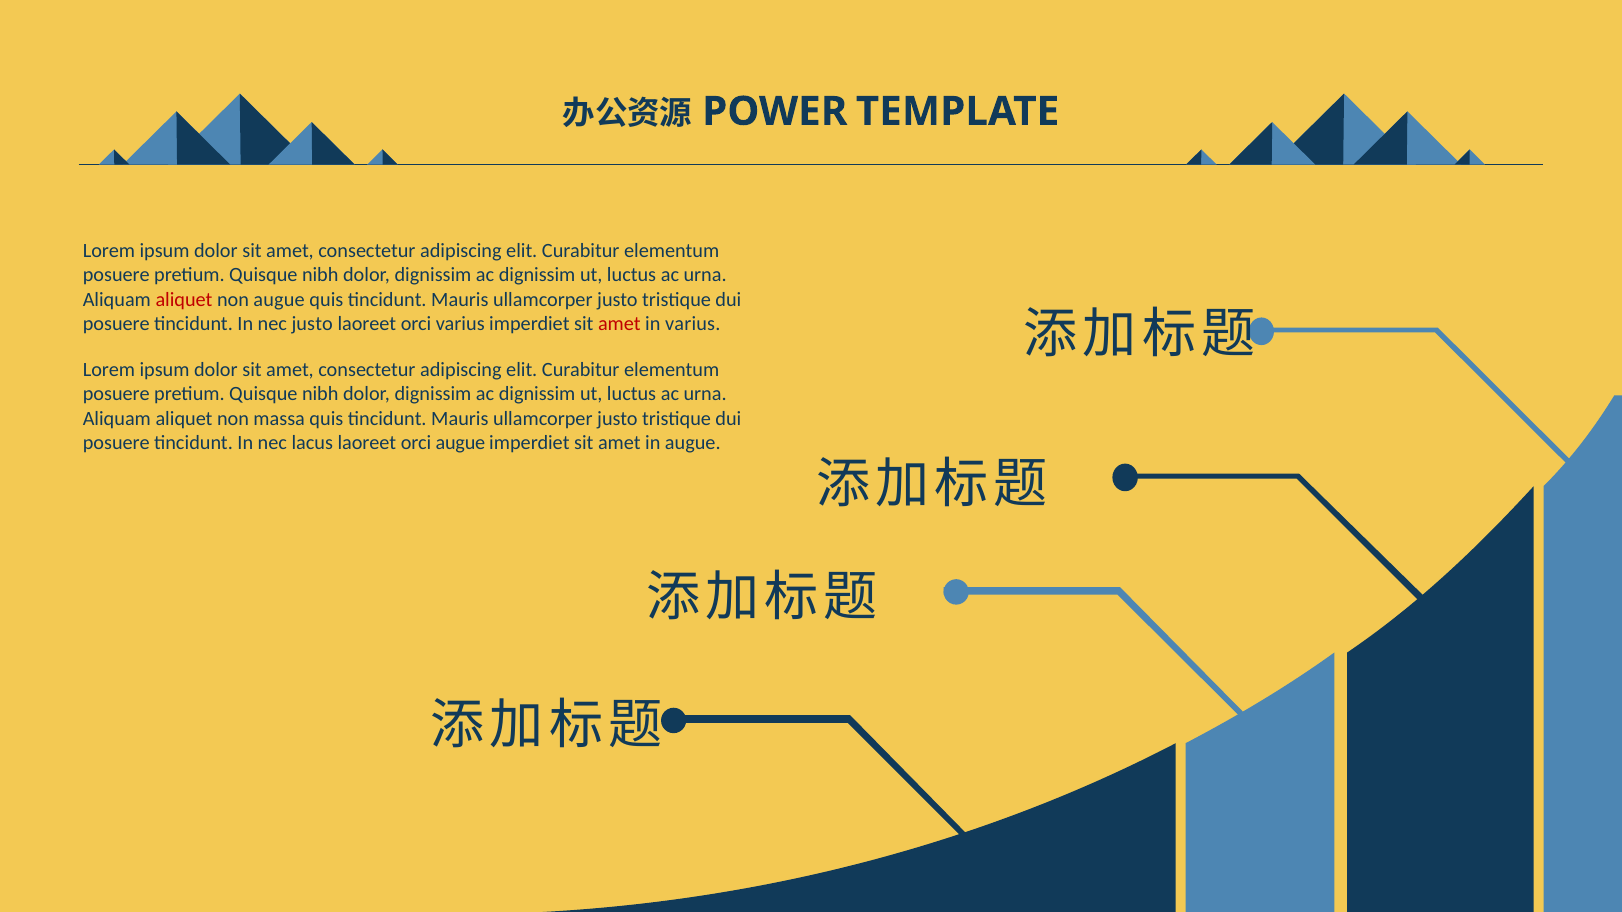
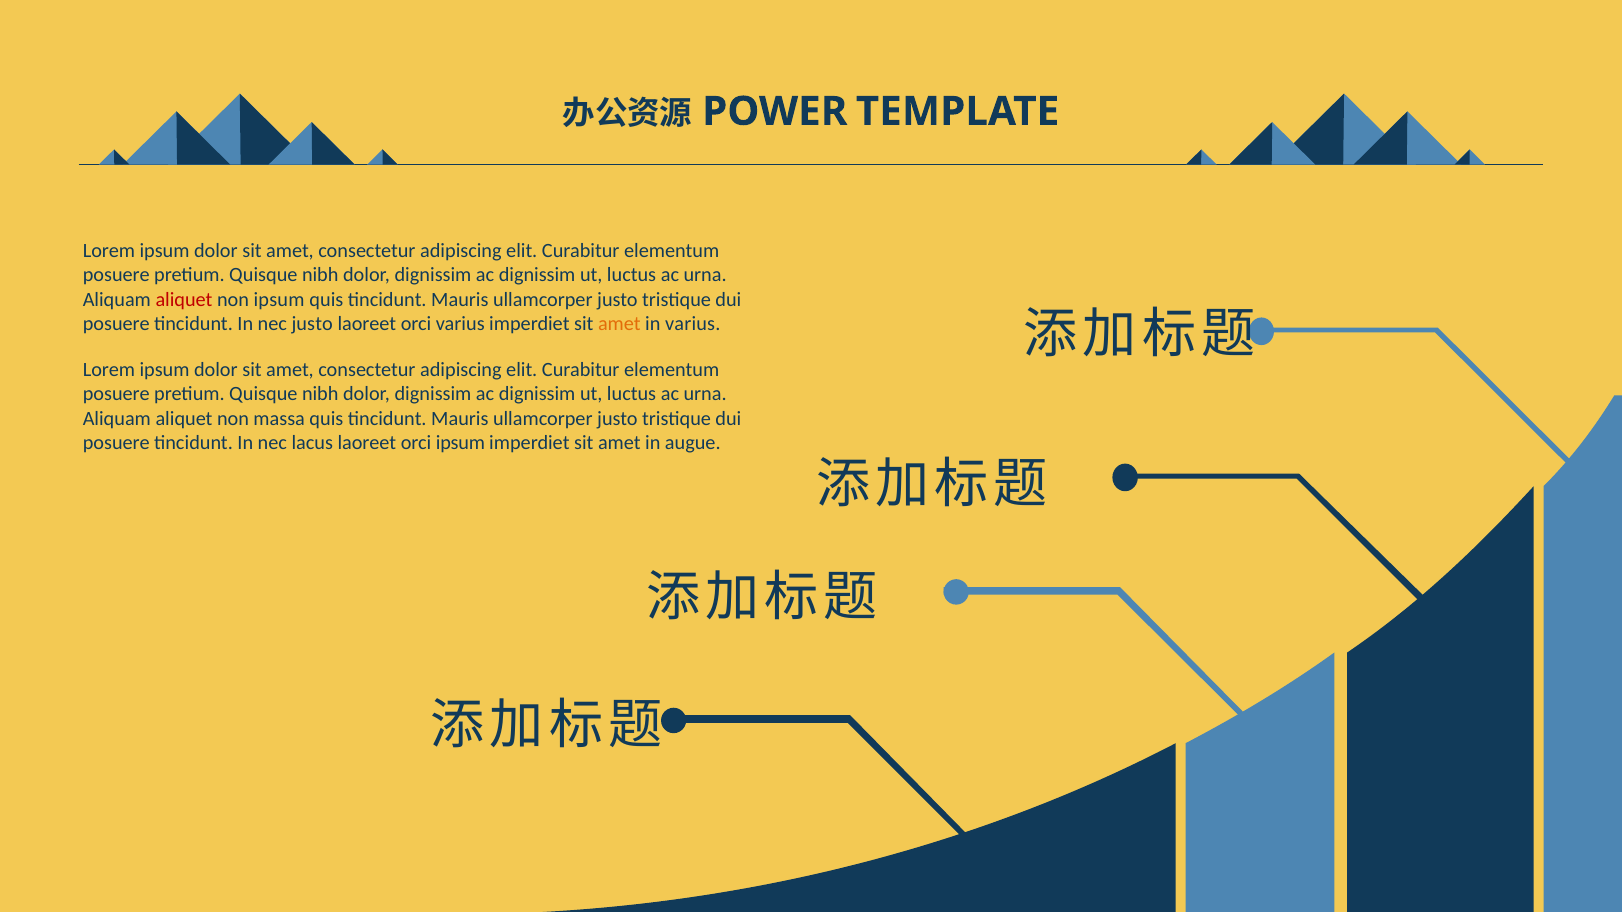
non augue: augue -> ipsum
amet at (619, 324) colour: red -> orange
orci augue: augue -> ipsum
